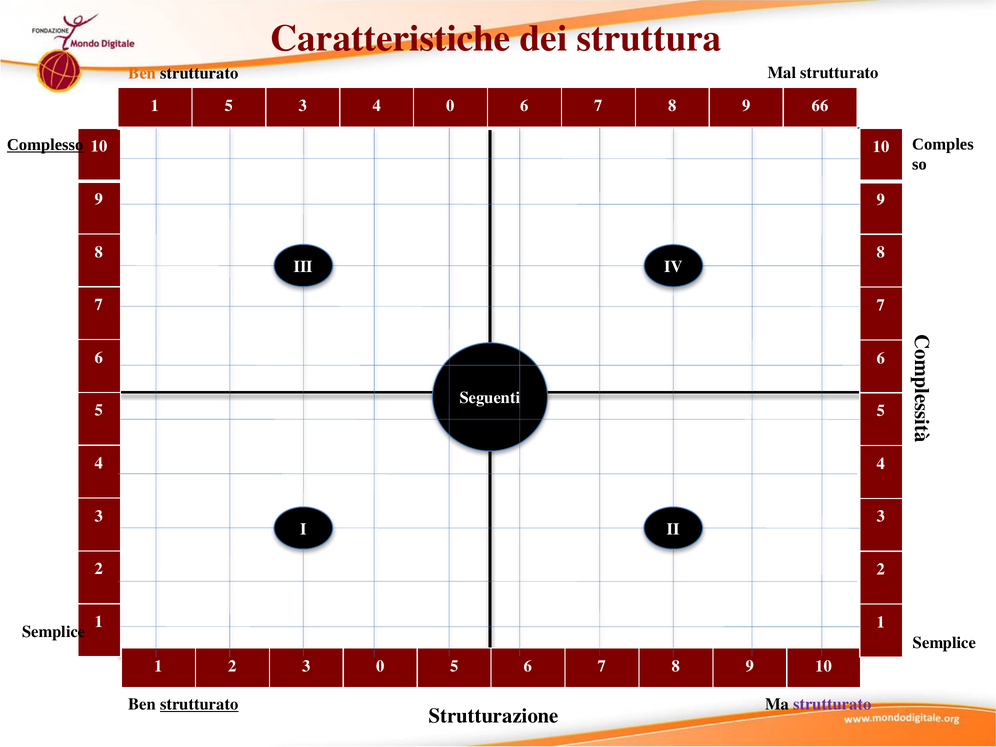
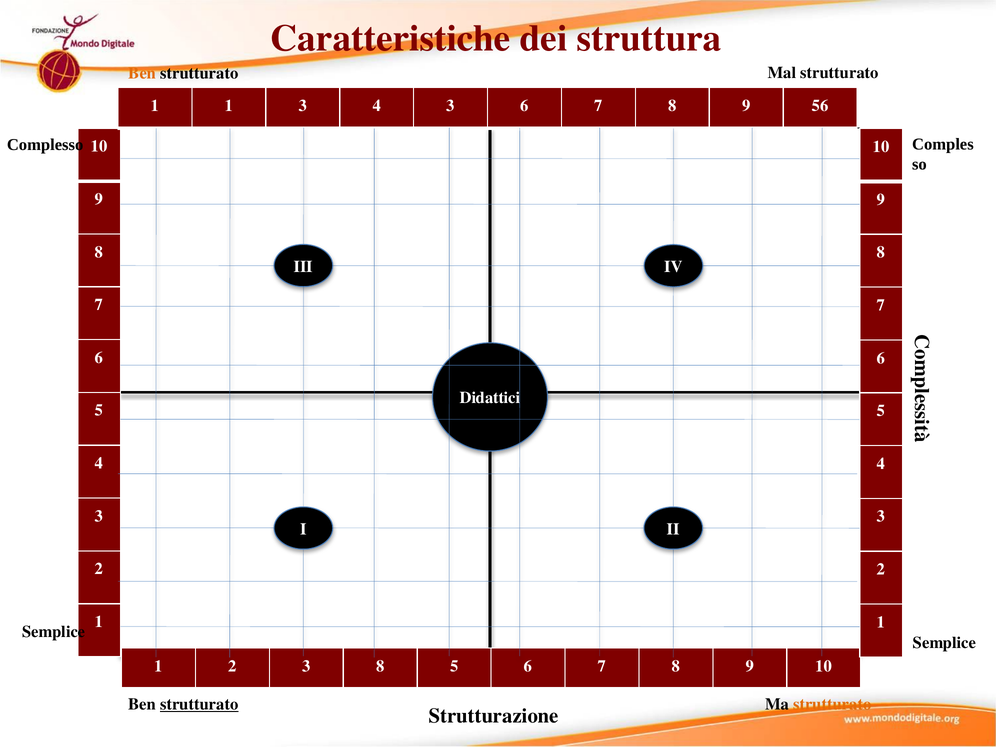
1 5: 5 -> 1
3 4 0: 0 -> 3
66: 66 -> 56
Complesso underline: present -> none
Seguenti: Seguenti -> Didattici
0 at (380, 666): 0 -> 8
strutturato at (832, 704) colour: purple -> orange
